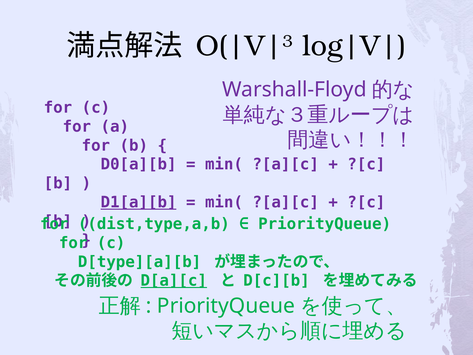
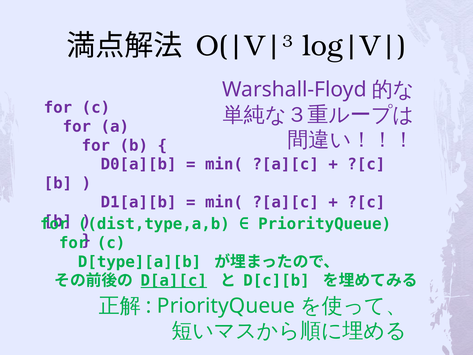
D1[a][b underline: present -> none
